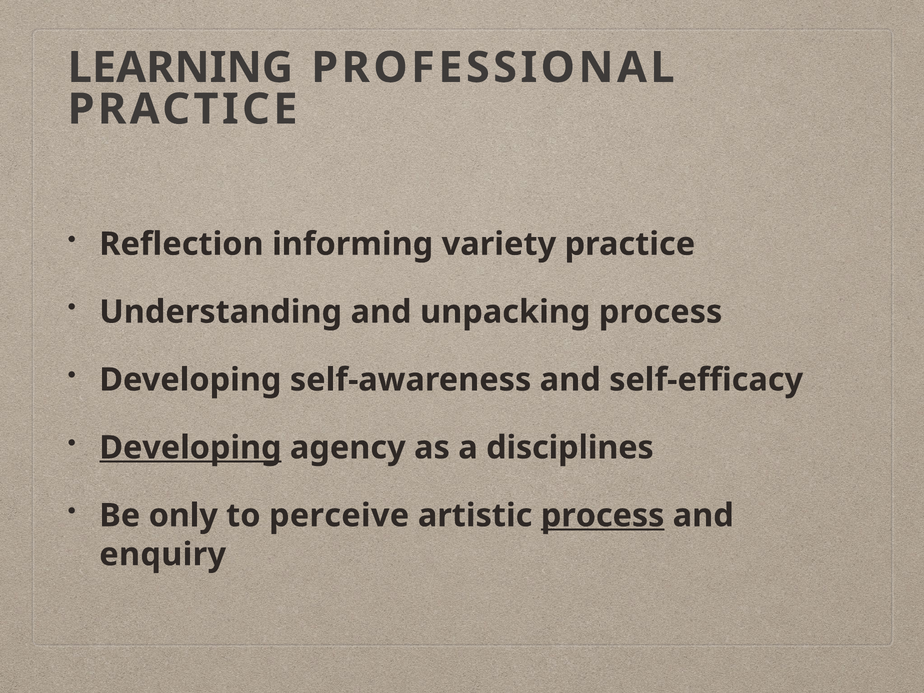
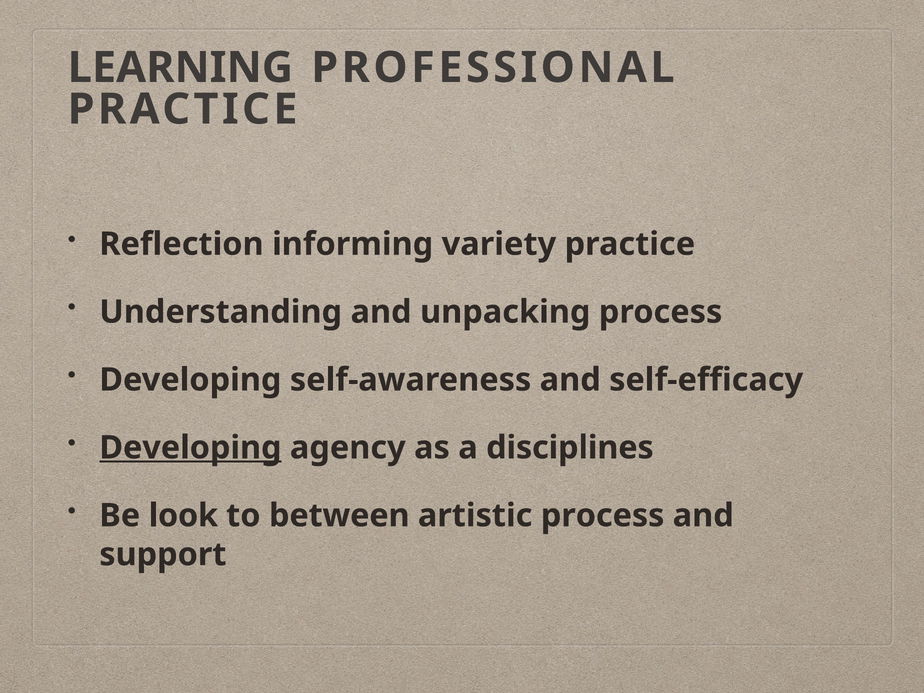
only: only -> look
perceive: perceive -> between
process at (603, 516) underline: present -> none
enquiry: enquiry -> support
